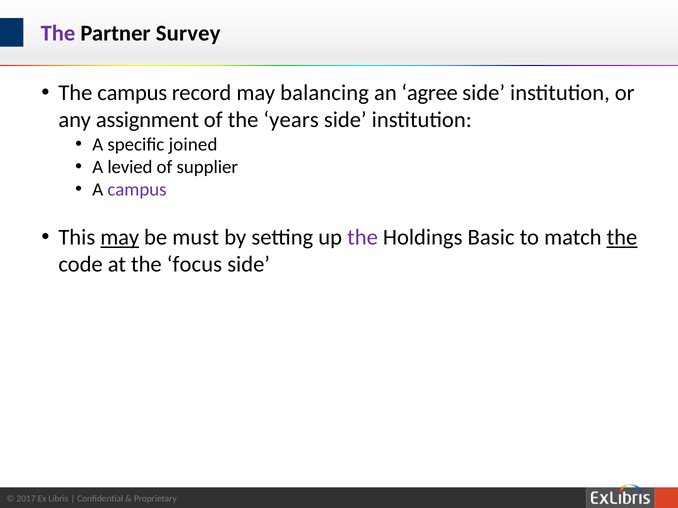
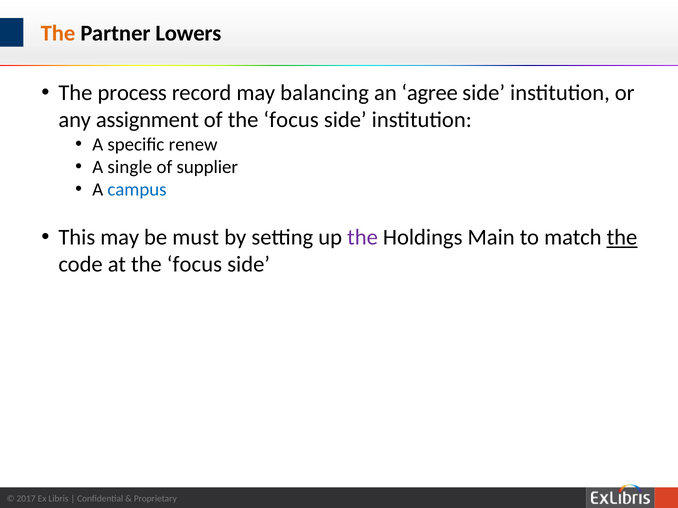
The at (58, 33) colour: purple -> orange
Survey: Survey -> Lowers
The campus: campus -> process
of the years: years -> focus
joined: joined -> renew
levied: levied -> single
campus at (137, 190) colour: purple -> blue
may at (120, 238) underline: present -> none
Basic: Basic -> Main
